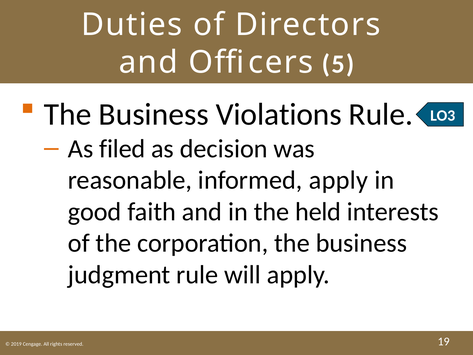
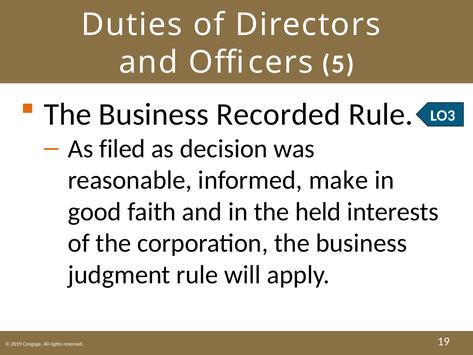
Violations: Violations -> Recorded
informed apply: apply -> make
